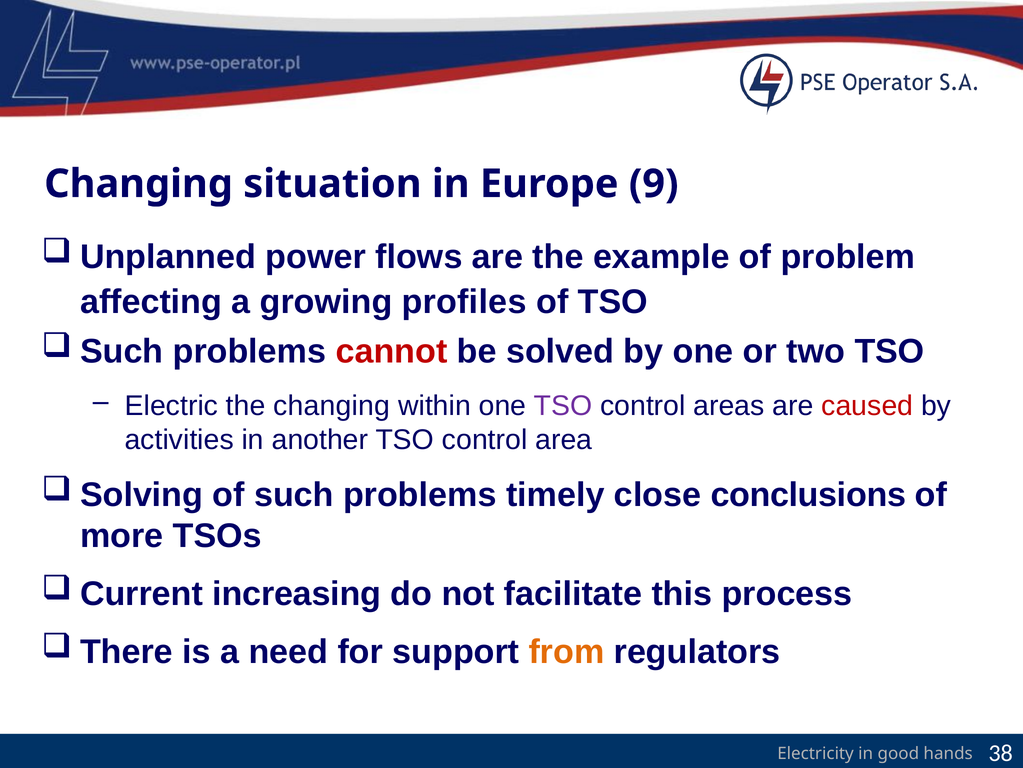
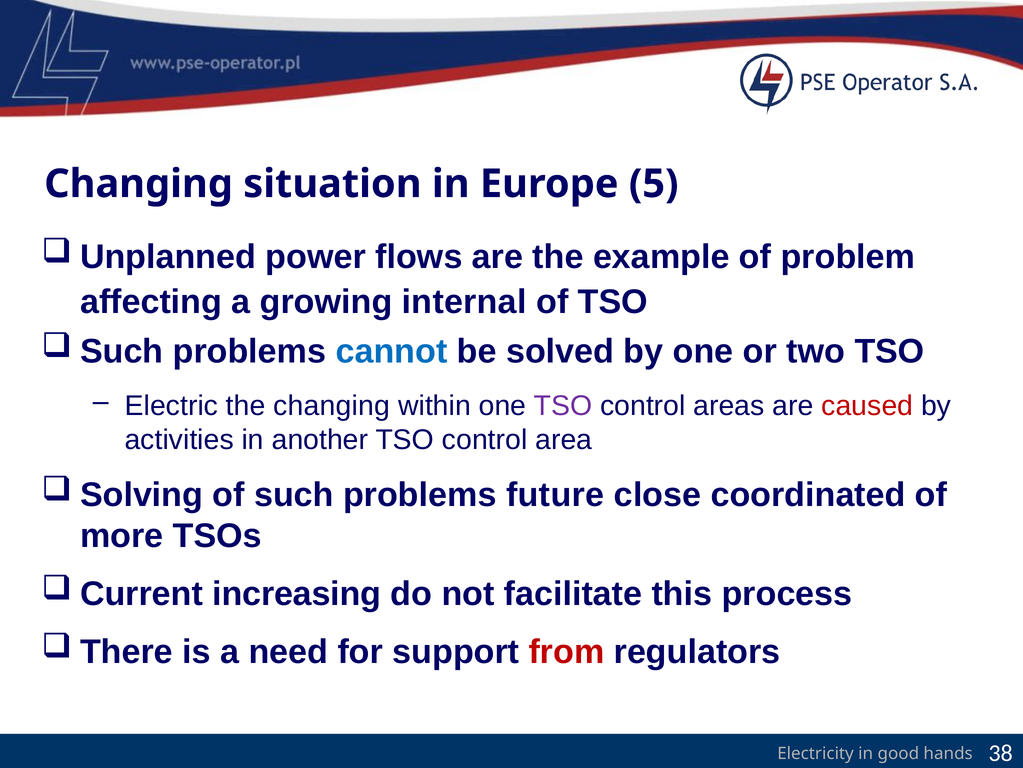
9: 9 -> 5
profiles: profiles -> internal
cannot colour: red -> blue
timely: timely -> future
conclusions: conclusions -> coordinated
from colour: orange -> red
